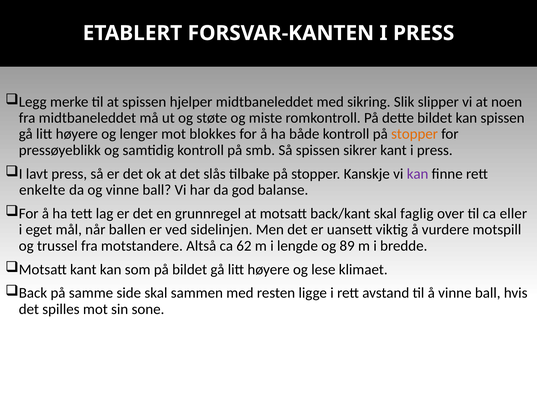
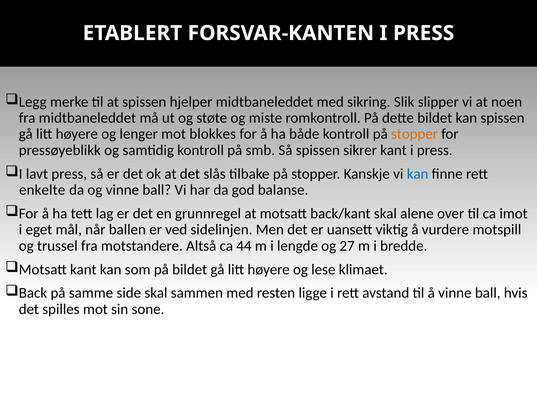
kan at (418, 174) colour: purple -> blue
faglig: faglig -> alene
eller: eller -> imot
62: 62 -> 44
89: 89 -> 27
